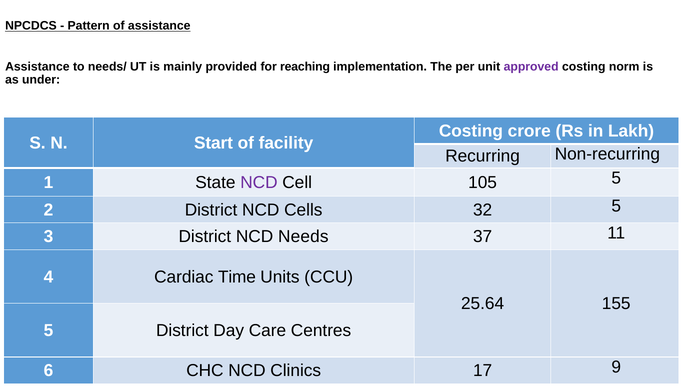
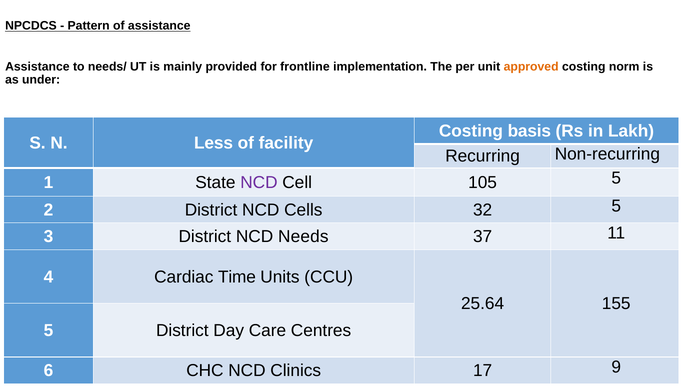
reaching: reaching -> frontline
approved colour: purple -> orange
crore: crore -> basis
Start: Start -> Less
